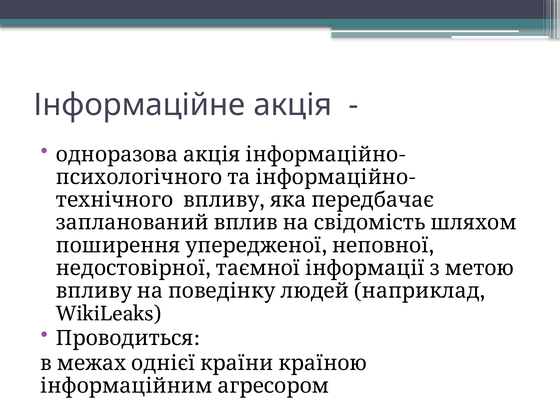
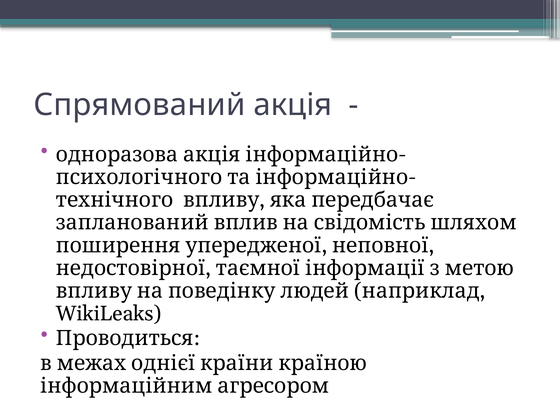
Інформаційне: Інформаційне -> Спрямований
